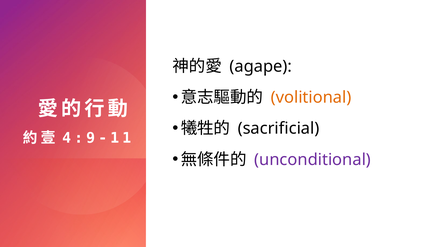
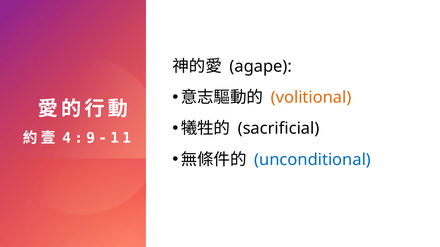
unconditional colour: purple -> blue
